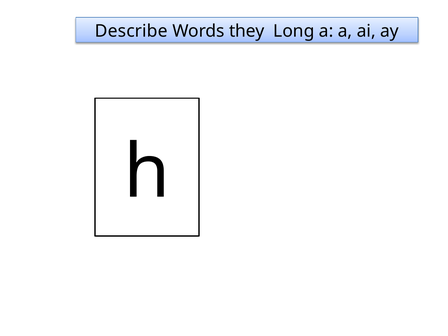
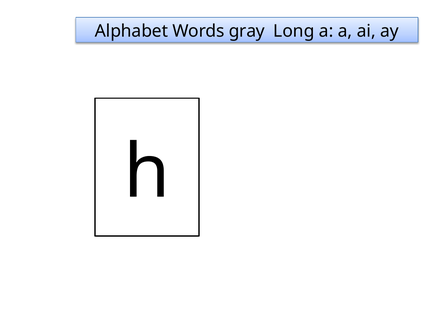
Describe: Describe -> Alphabet
they: they -> gray
